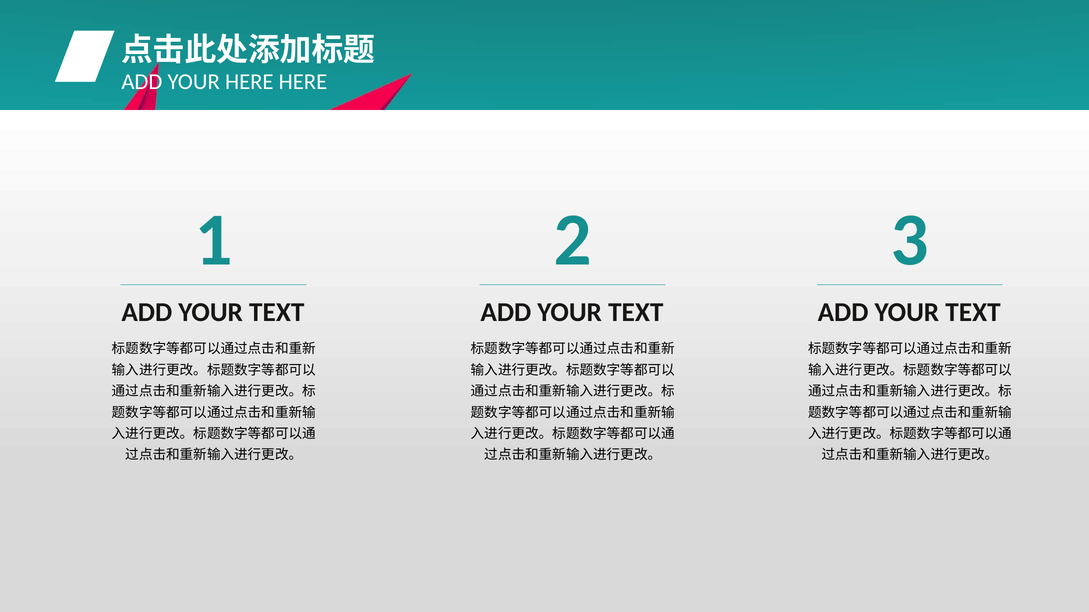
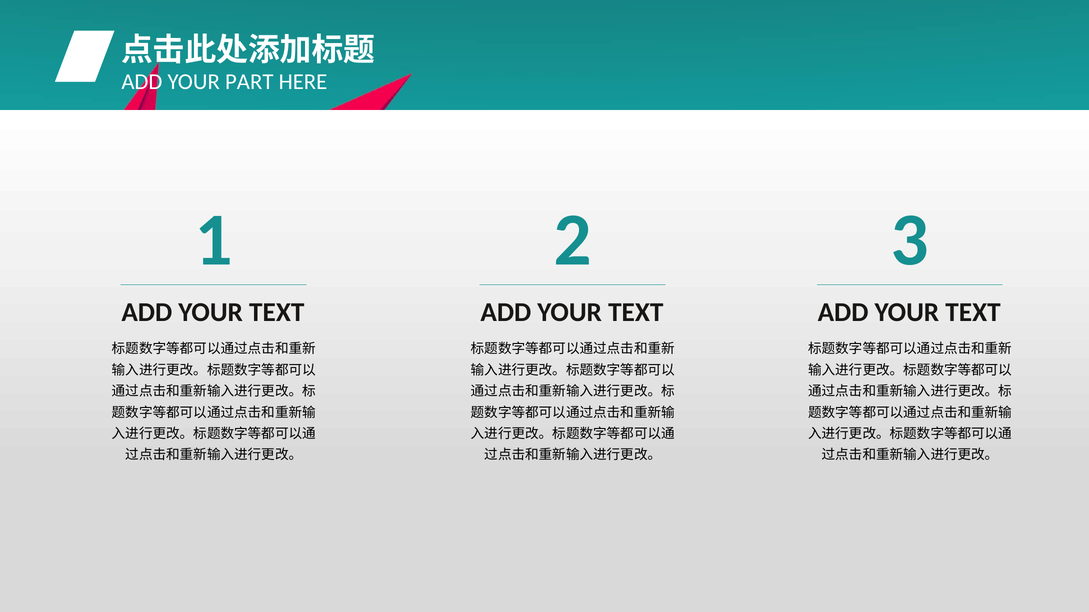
YOUR HERE: HERE -> PART
